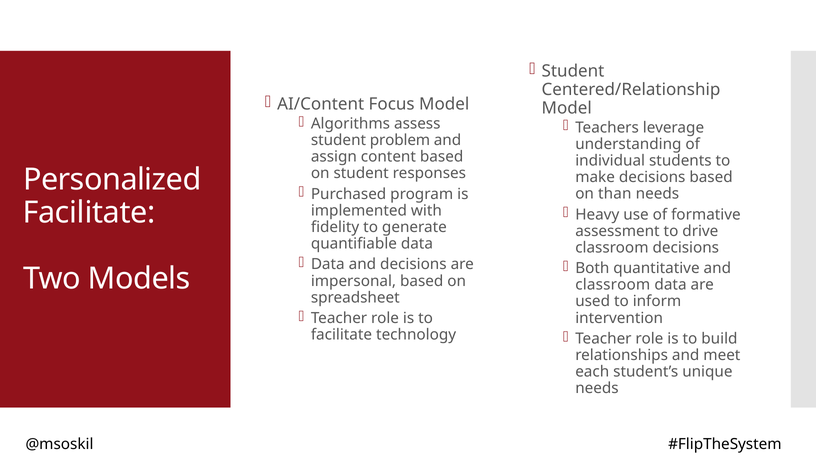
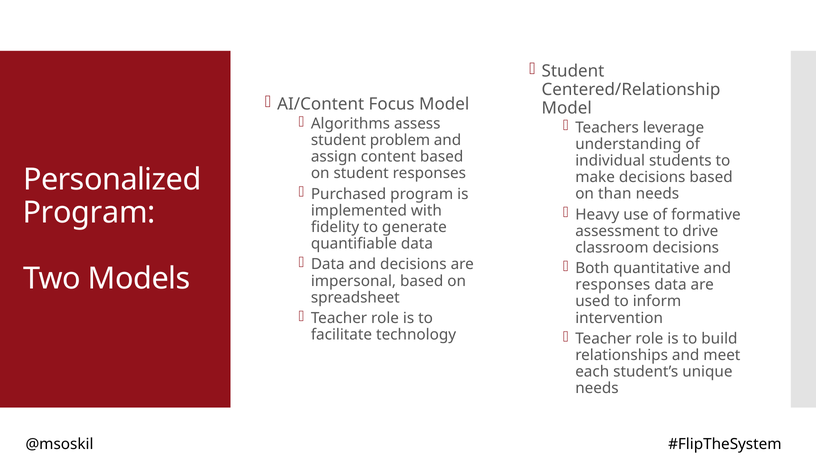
Facilitate at (89, 212): Facilitate -> Program
classroom at (613, 285): classroom -> responses
